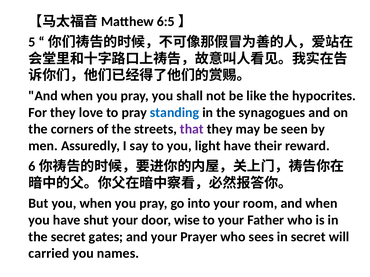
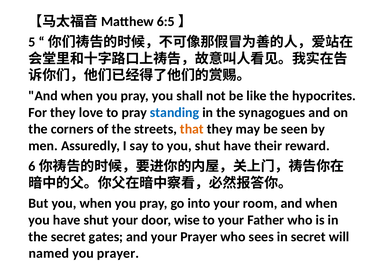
that colour: purple -> orange
you light: light -> shut
carried: carried -> named
you names: names -> prayer
